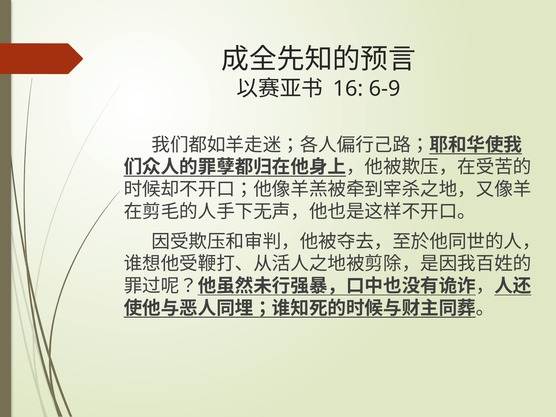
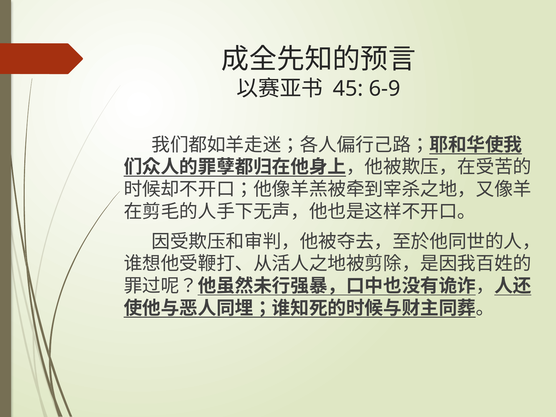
16: 16 -> 45
